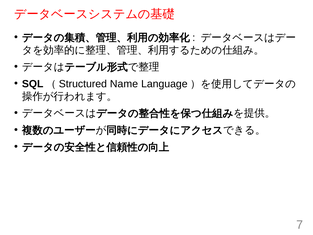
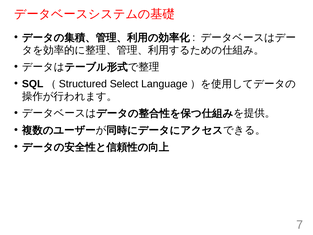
Name: Name -> Select
